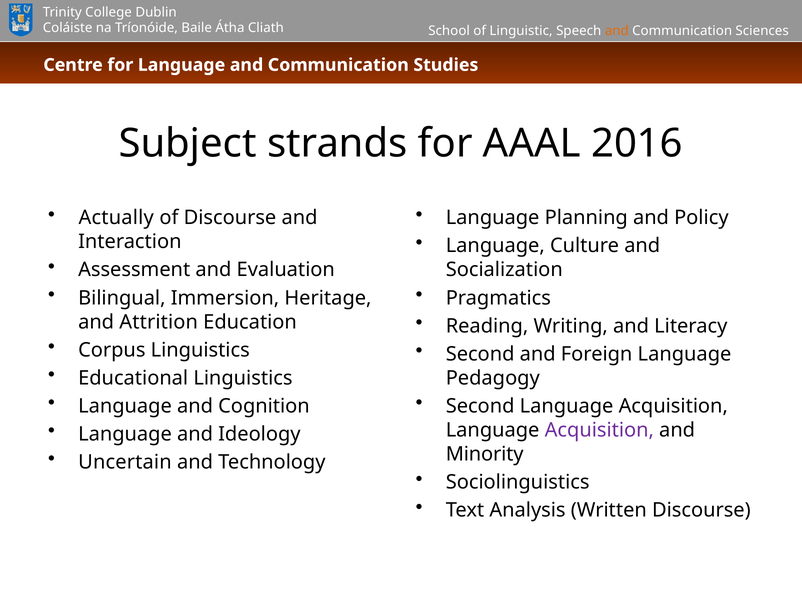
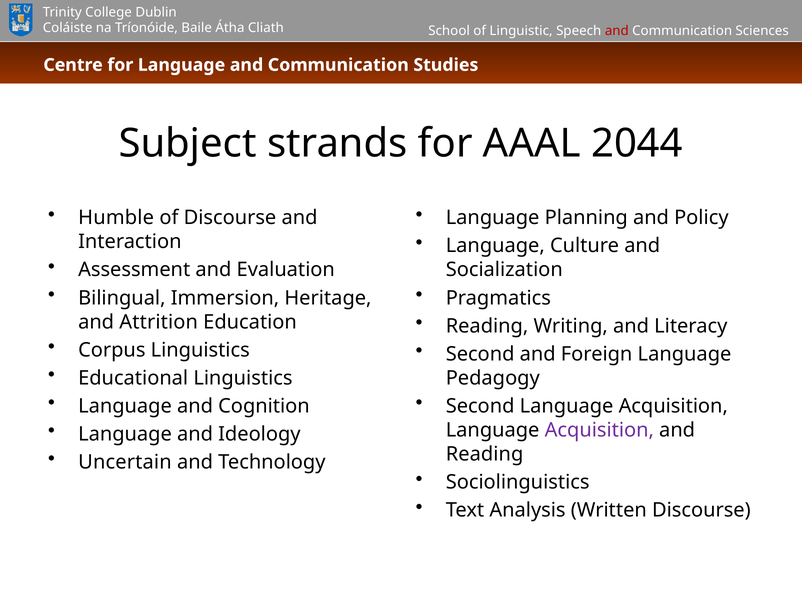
and at (617, 31) colour: orange -> red
2016: 2016 -> 2044
Actually: Actually -> Humble
Minority at (485, 455): Minority -> Reading
